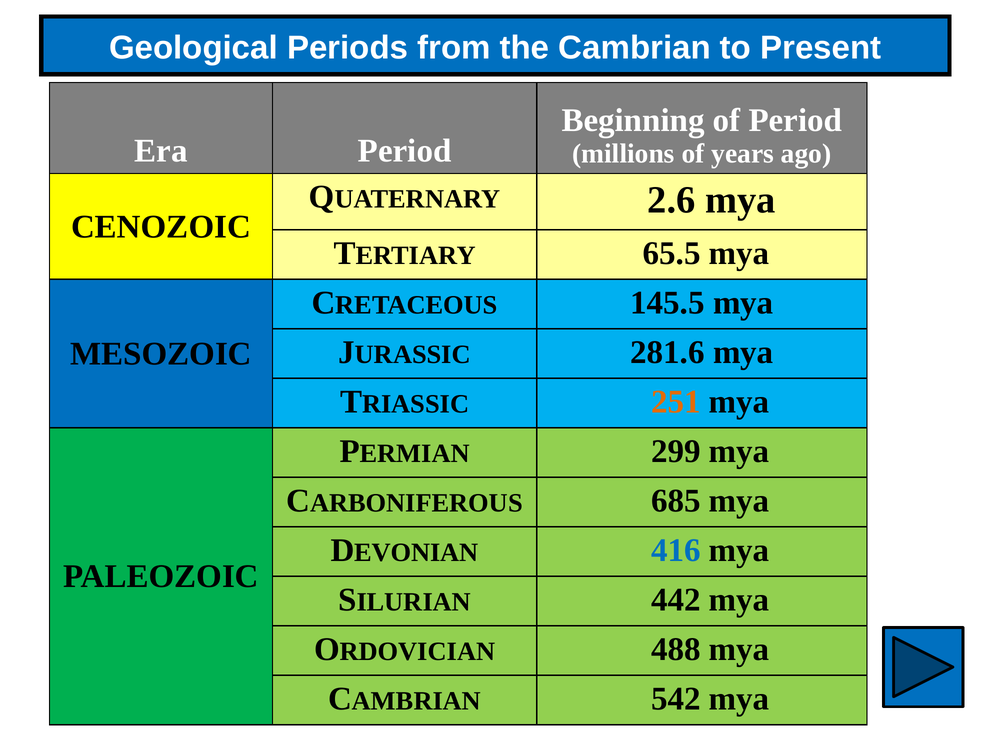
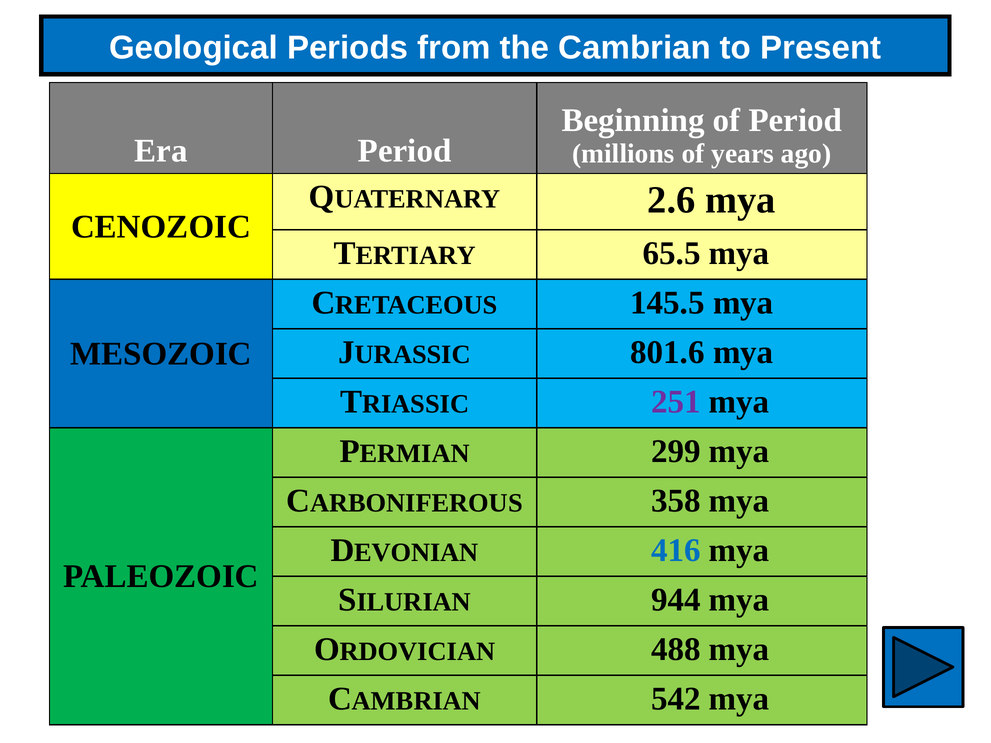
281.6: 281.6 -> 801.6
251 colour: orange -> purple
685: 685 -> 358
442: 442 -> 944
